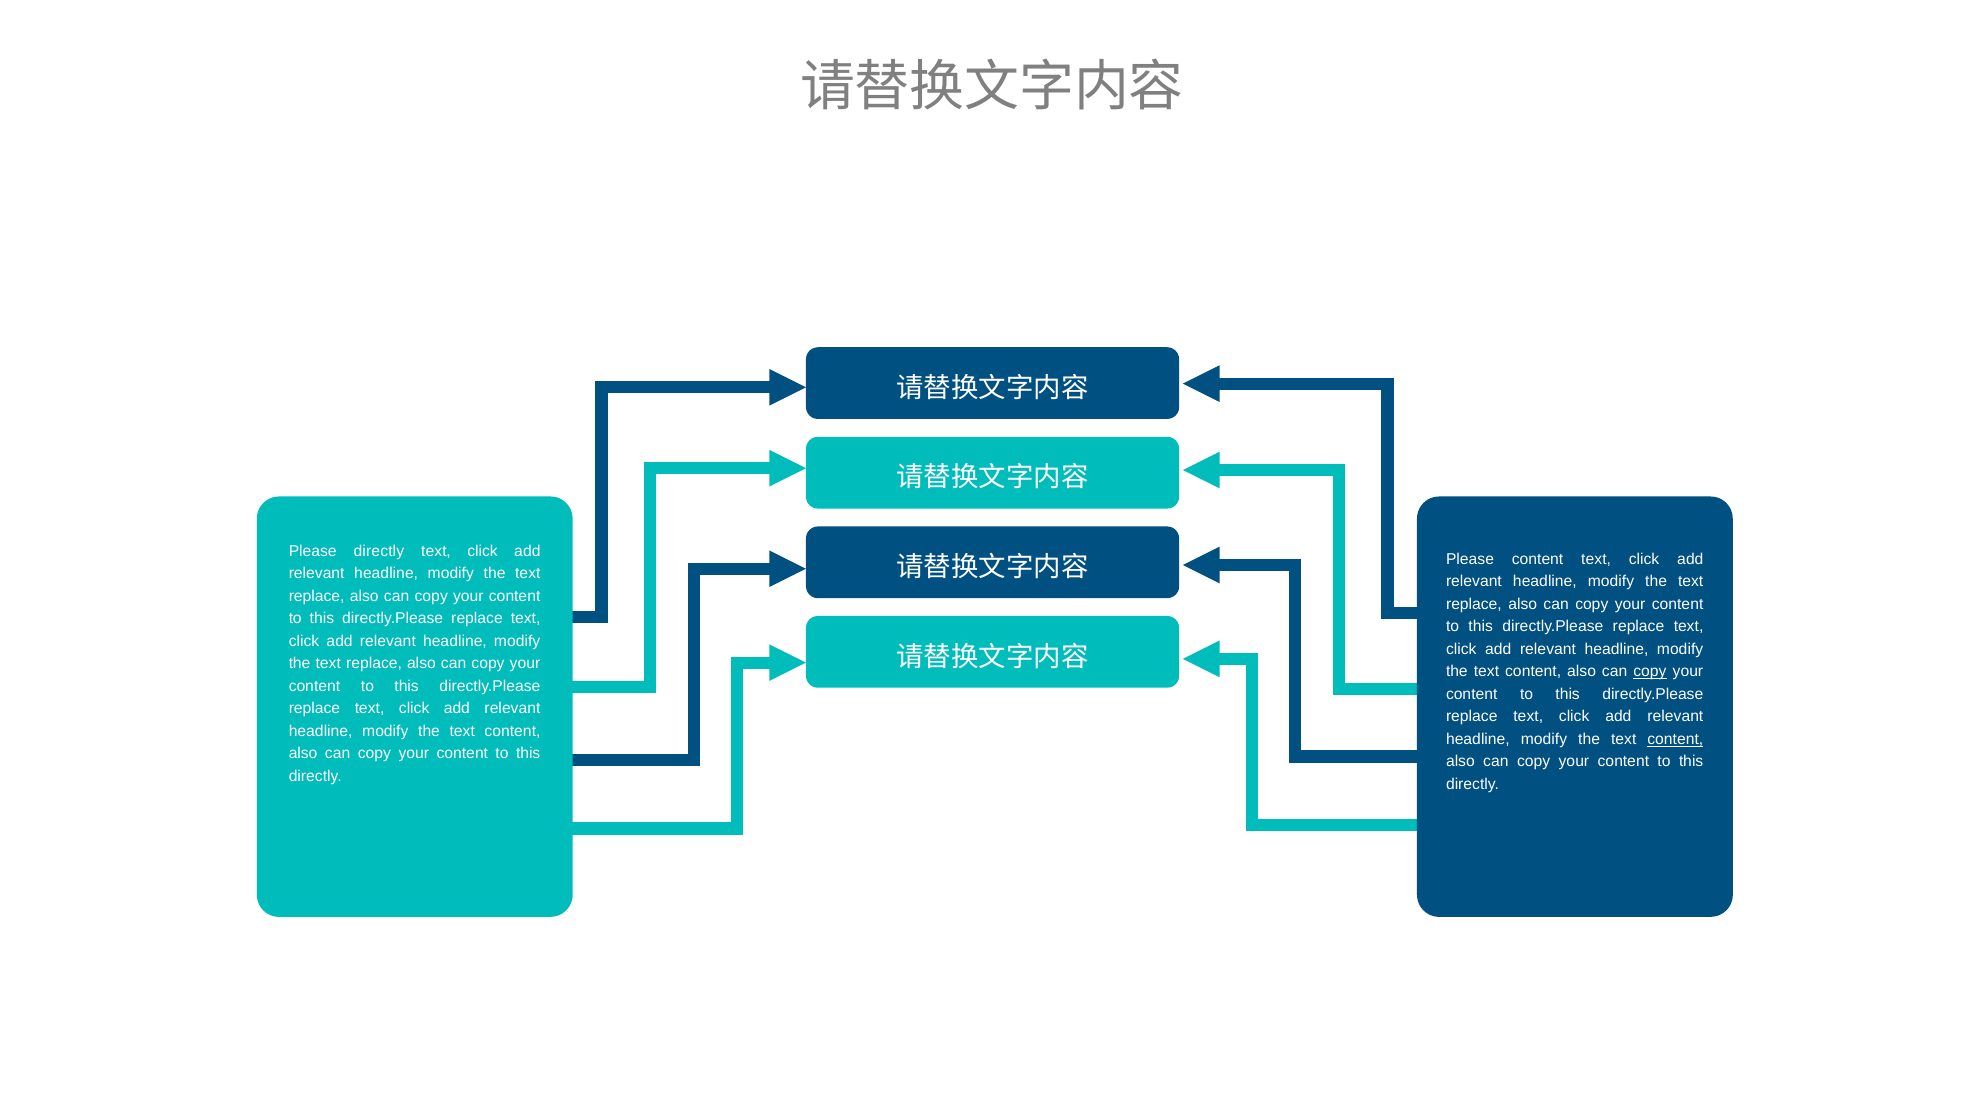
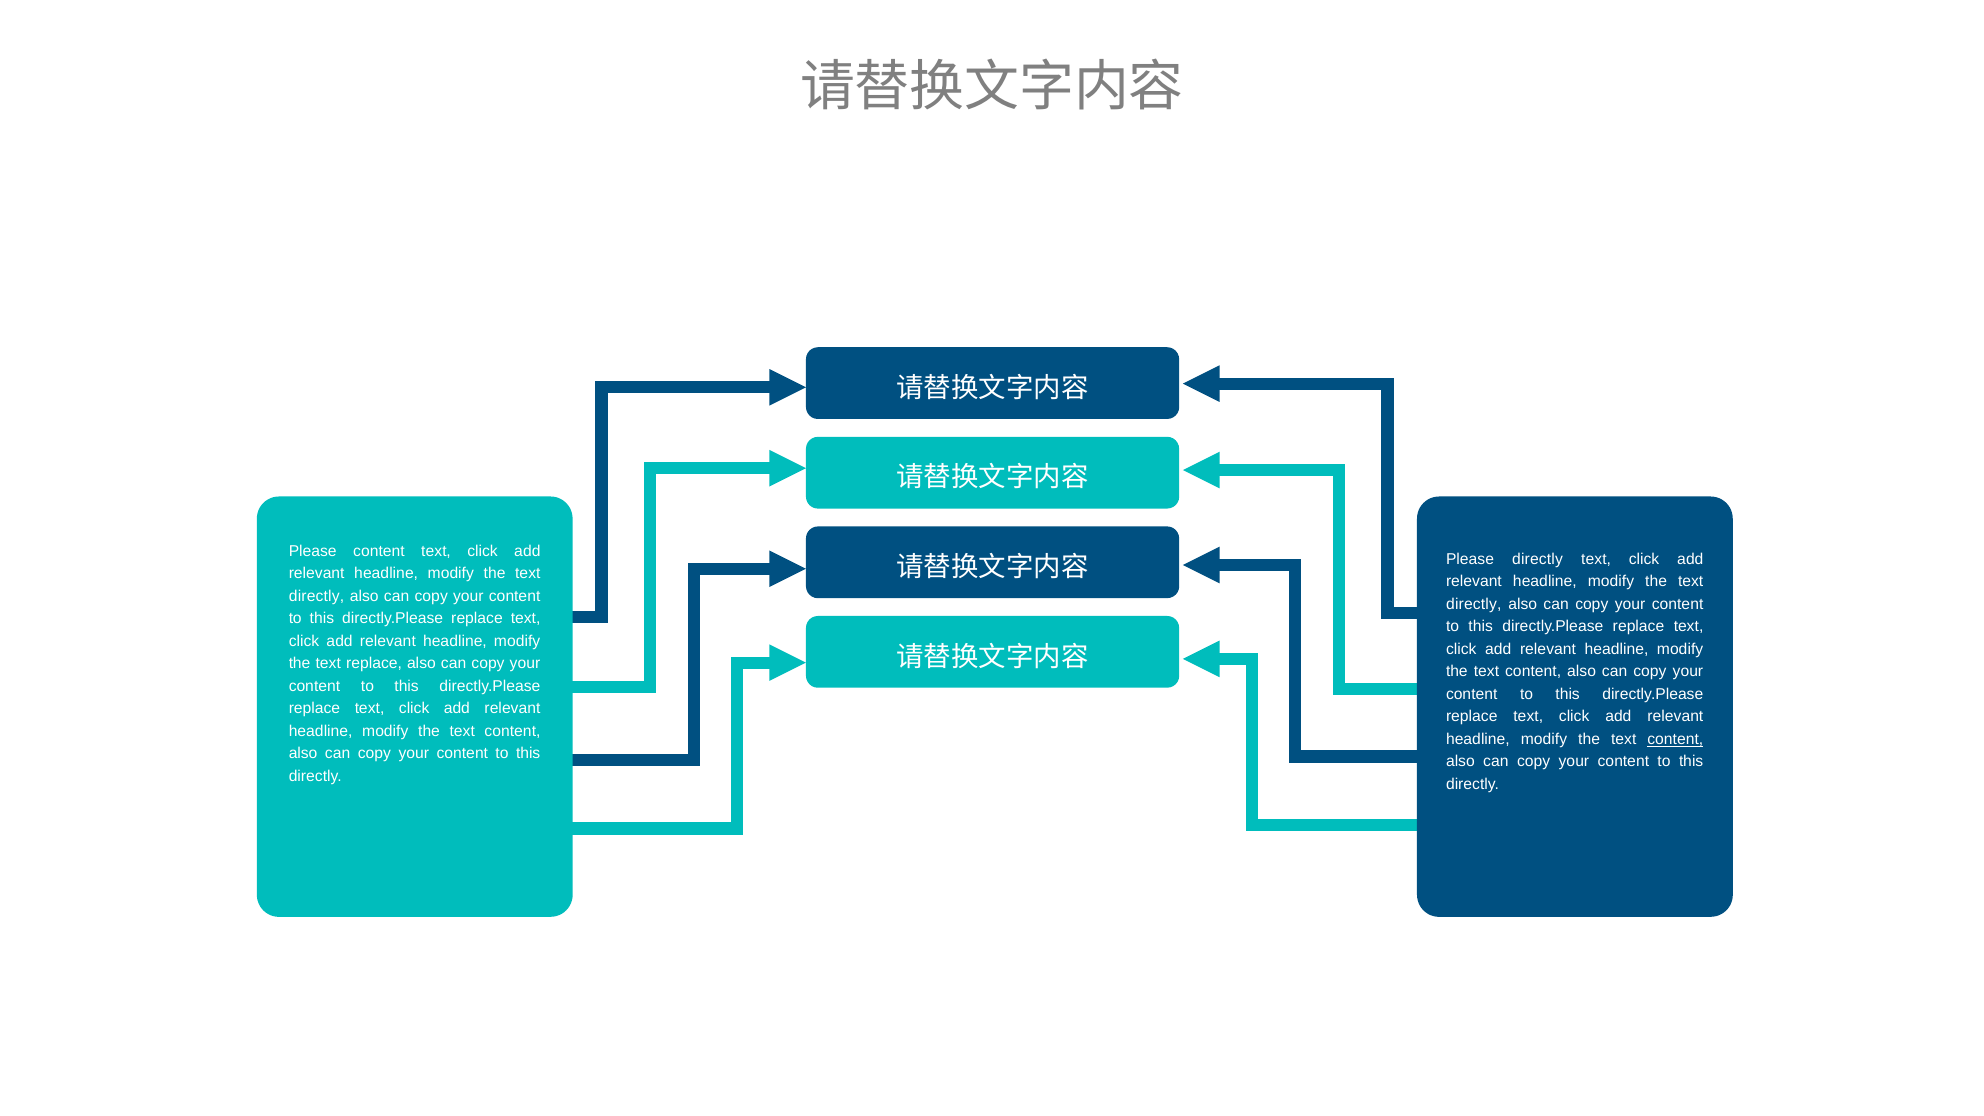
Please directly: directly -> content
Please content: content -> directly
replace at (317, 596): replace -> directly
replace at (1474, 604): replace -> directly
copy at (1650, 672) underline: present -> none
